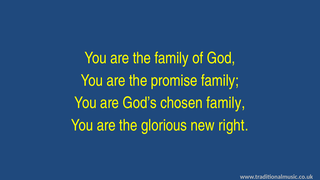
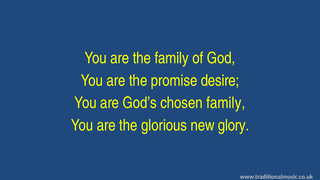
promise family: family -> desire
right: right -> glory
